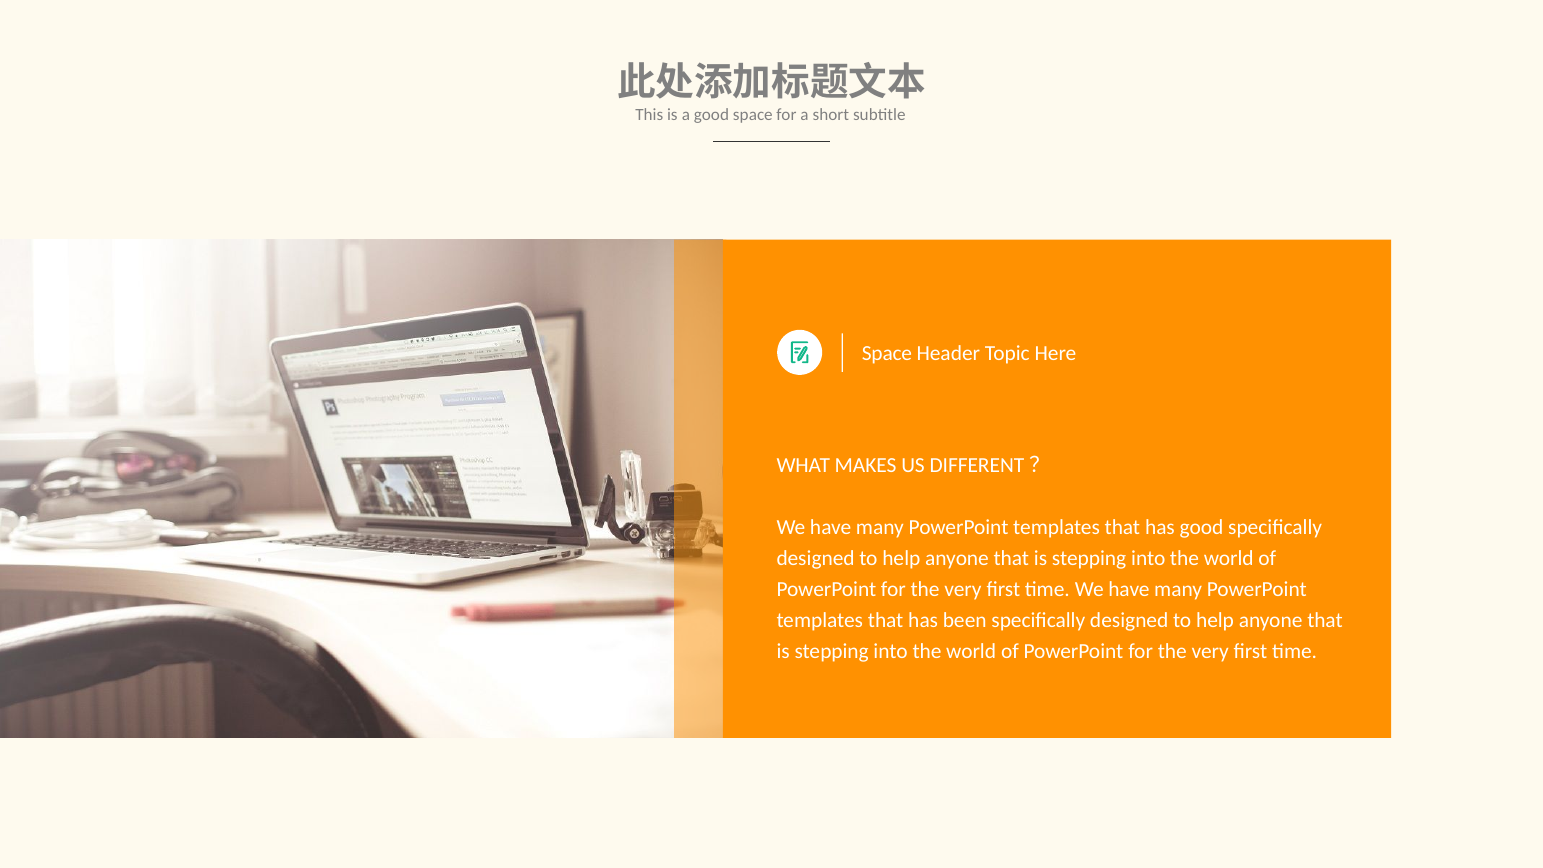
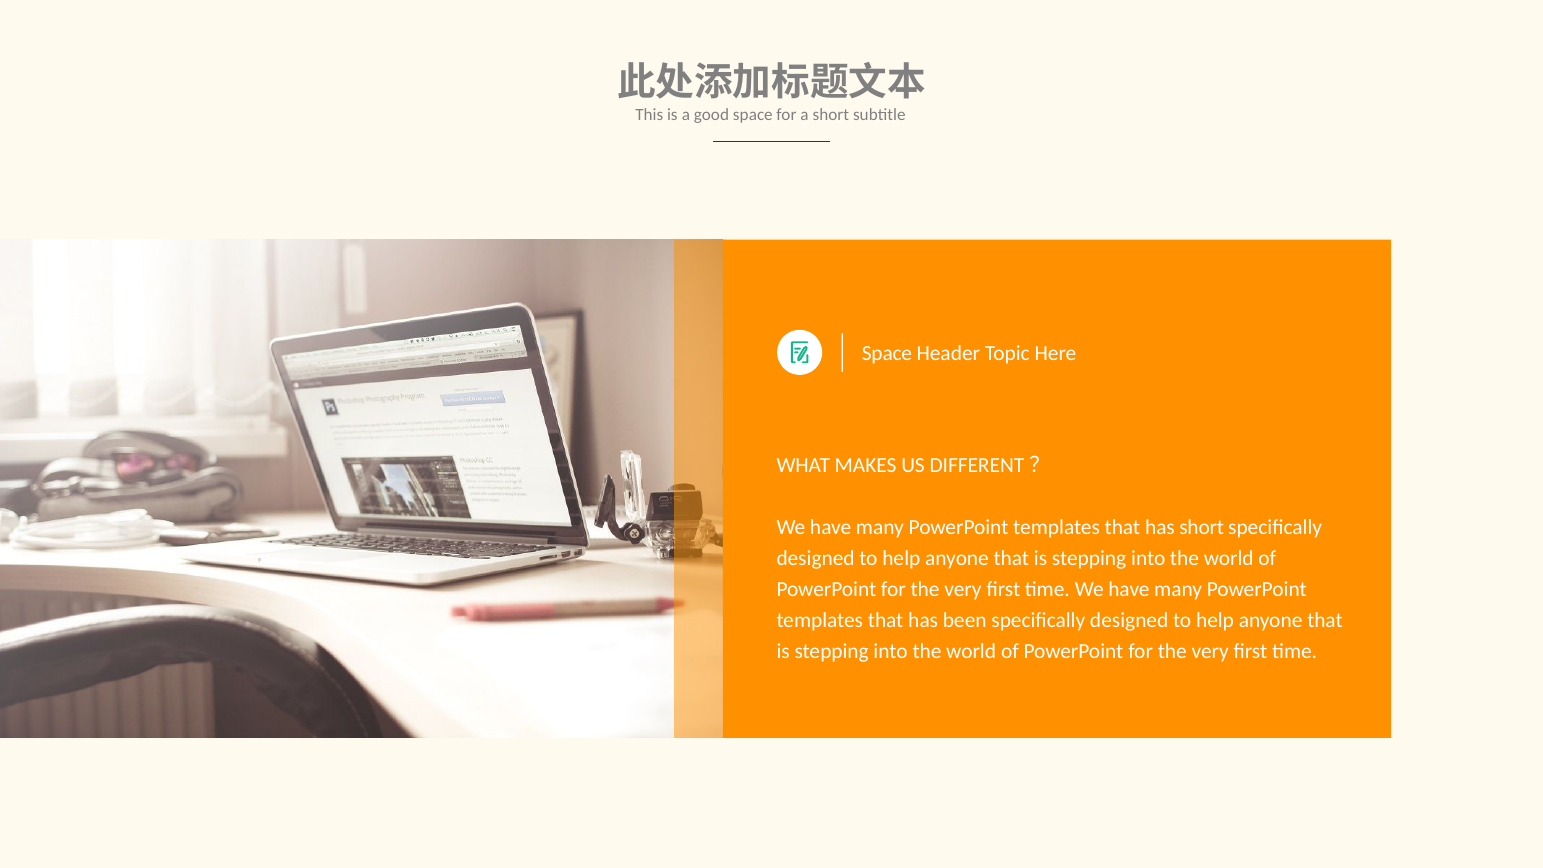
has good: good -> short
